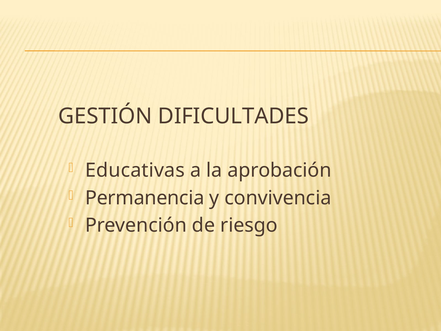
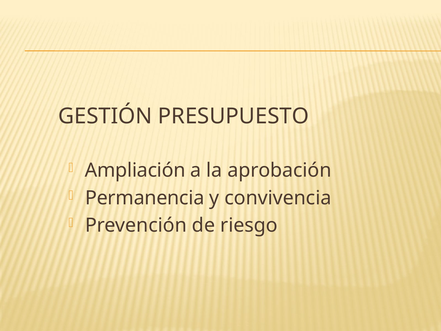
DIFICULTADES: DIFICULTADES -> PRESUPUESTO
Educativas: Educativas -> Ampliación
